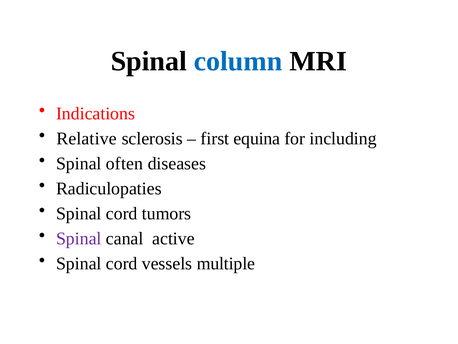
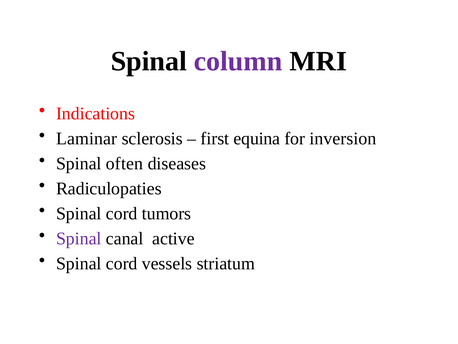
column colour: blue -> purple
Relative: Relative -> Laminar
including: including -> inversion
multiple: multiple -> striatum
